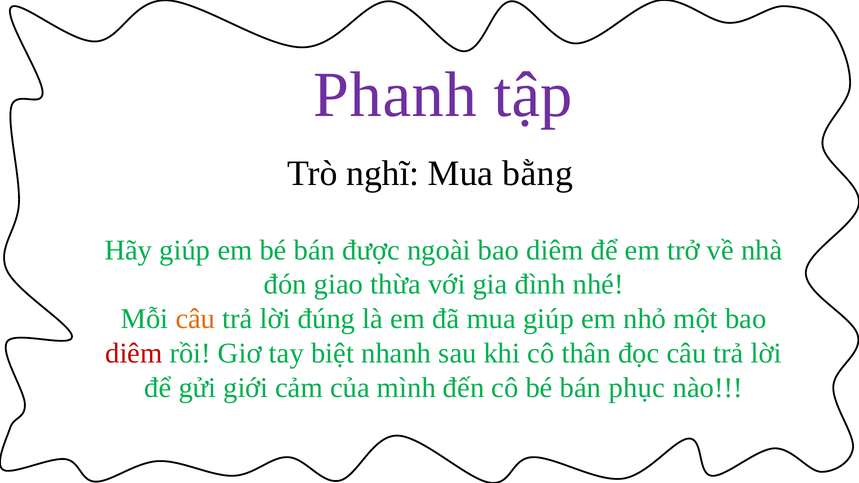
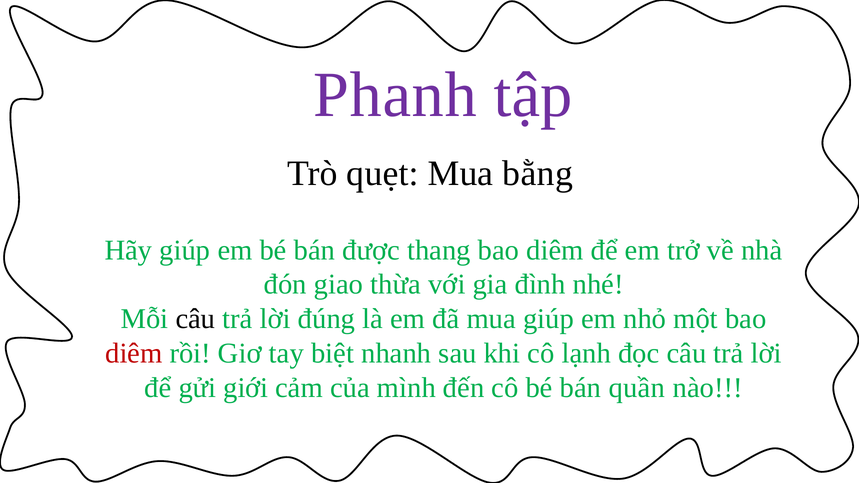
nghĩ: nghĩ -> quẹt
ngoài: ngoài -> thang
câu at (195, 319) colour: orange -> black
thân: thân -> lạnh
phục: phục -> quần
